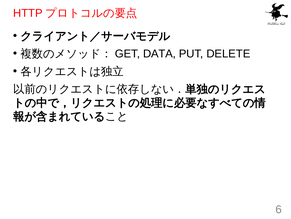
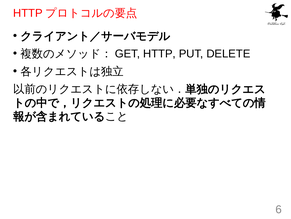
DATA at (159, 54): DATA -> HTTP
